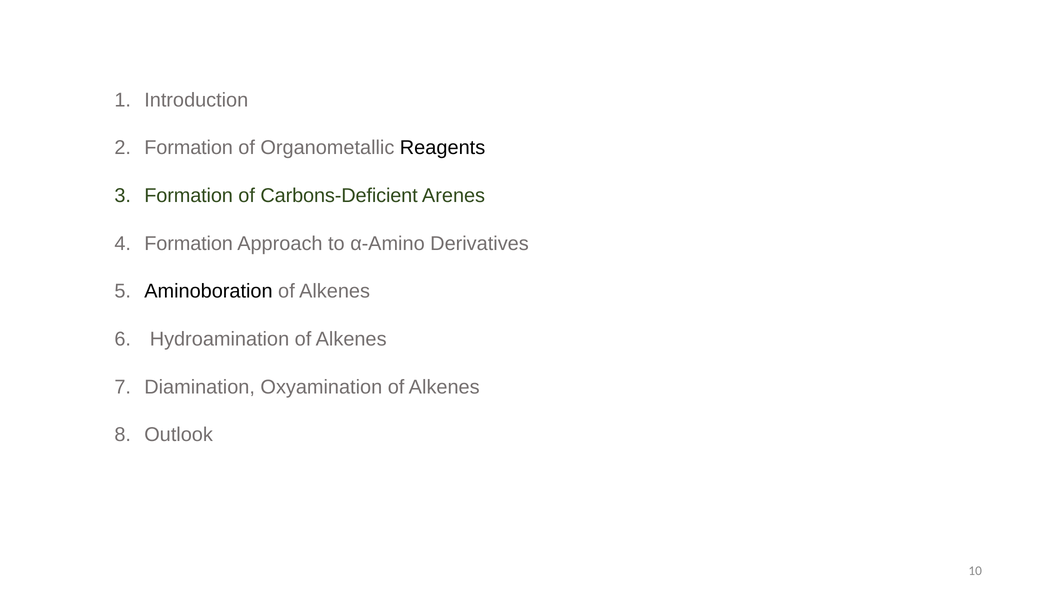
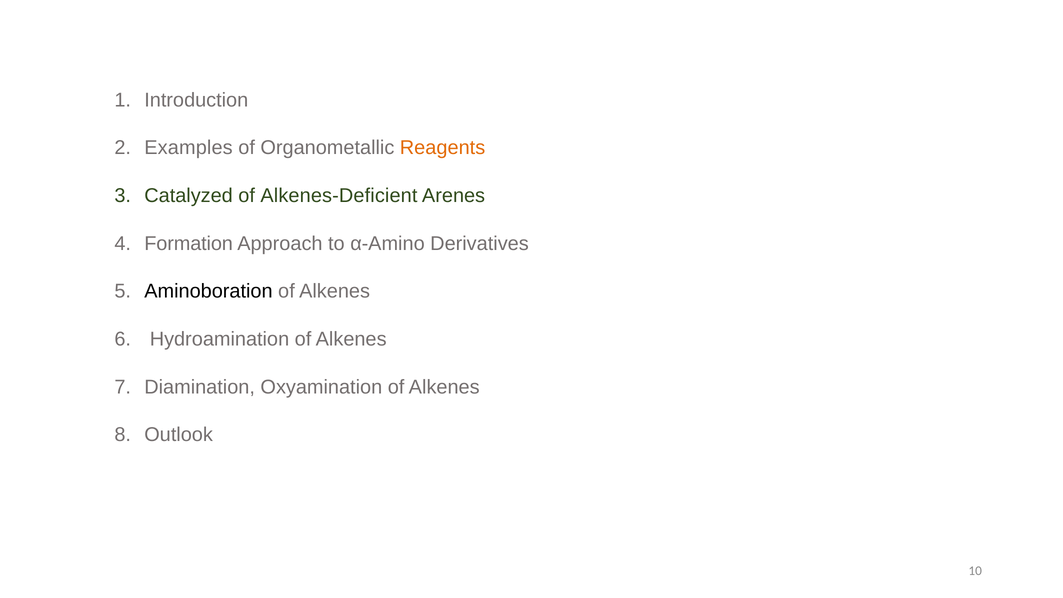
Formation at (189, 148): Formation -> Examples
Reagents colour: black -> orange
Formation at (189, 196): Formation -> Catalyzed
Carbons-Deficient: Carbons-Deficient -> Alkenes-Deficient
